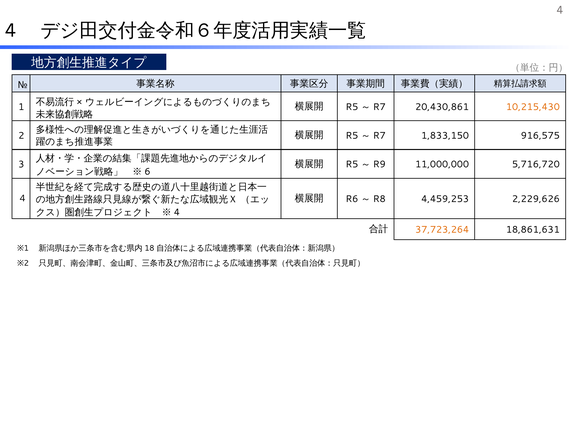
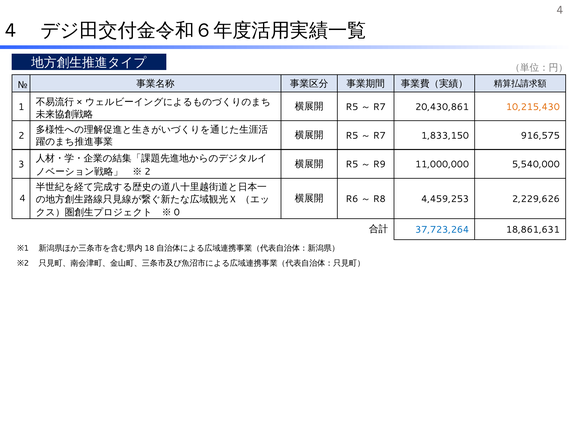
5,716,720: 5,716,720 -> 5,540,000
6 at (147, 171): 6 -> 2
4 at (177, 212): 4 -> 0
37,723,264 colour: orange -> blue
